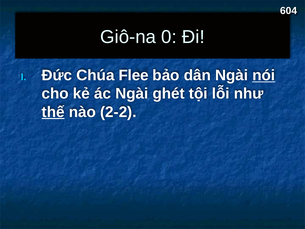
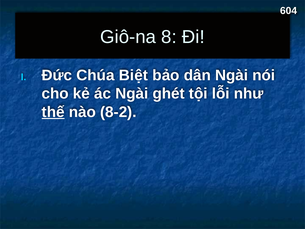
0: 0 -> 8
Flee: Flee -> Biệt
nói underline: present -> none
2-2: 2-2 -> 8-2
